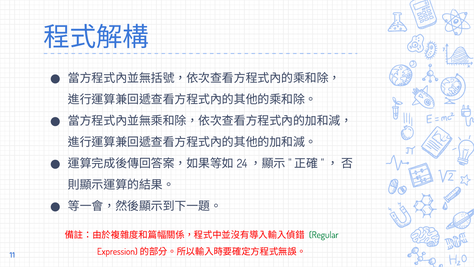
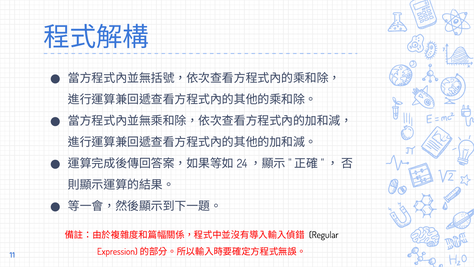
Regular colour: green -> black
